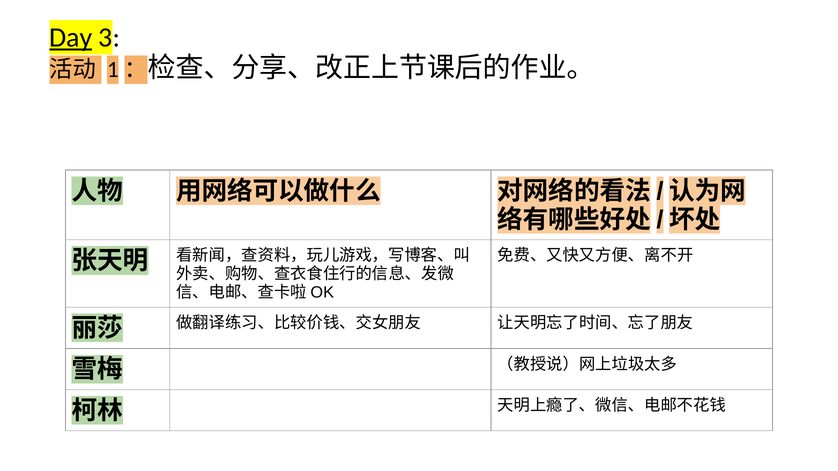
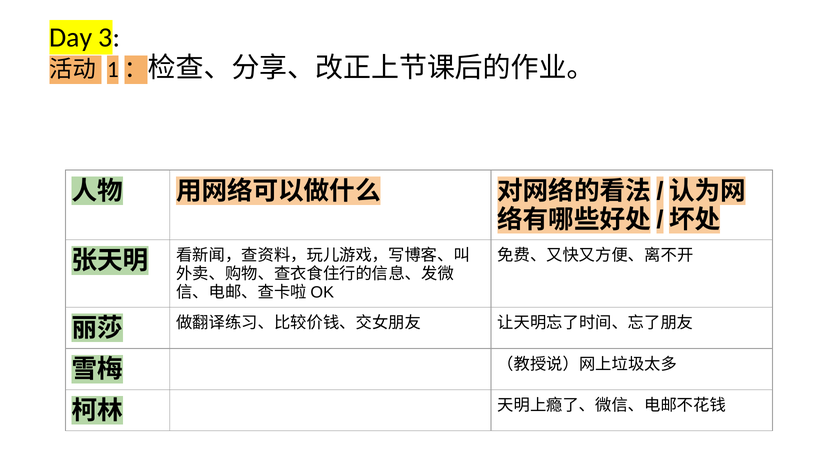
Day underline: present -> none
